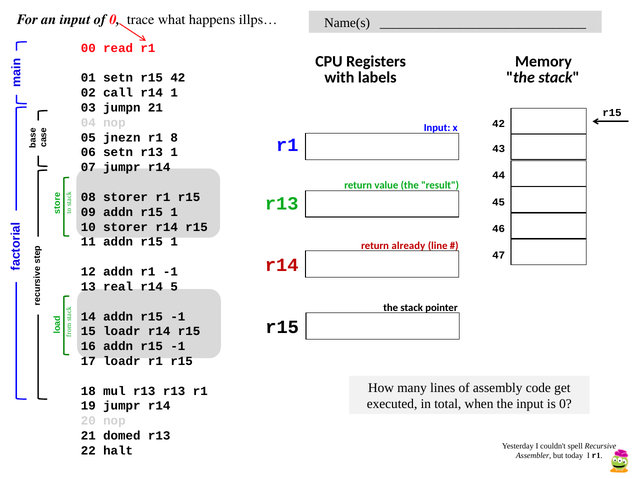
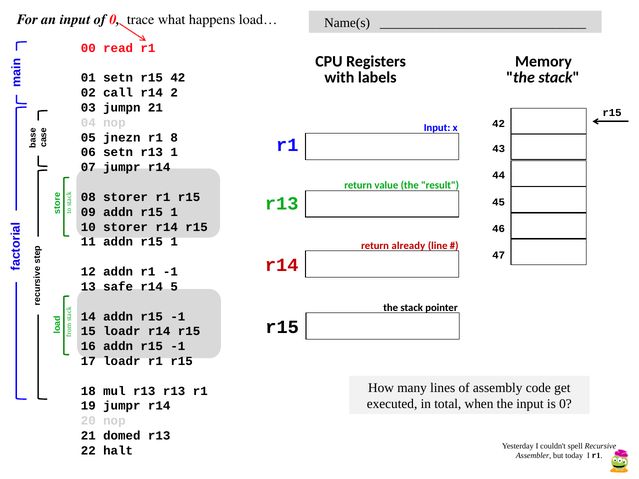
illps…: illps… -> load…
r14 1: 1 -> 2
real: real -> safe
